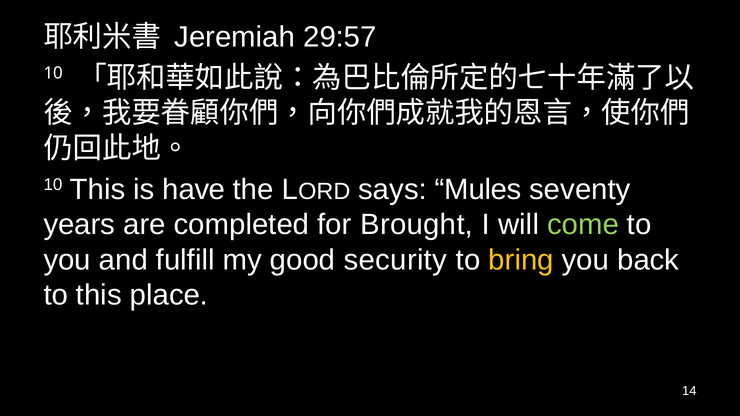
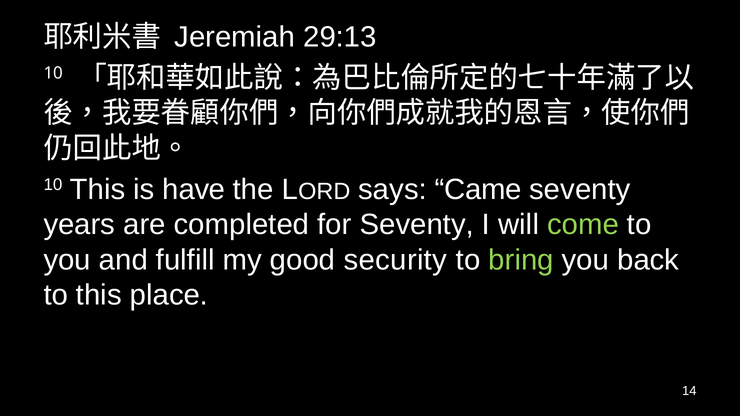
29:57: 29:57 -> 29:13
Mules: Mules -> Came
for Brought: Brought -> Seventy
bring colour: yellow -> light green
